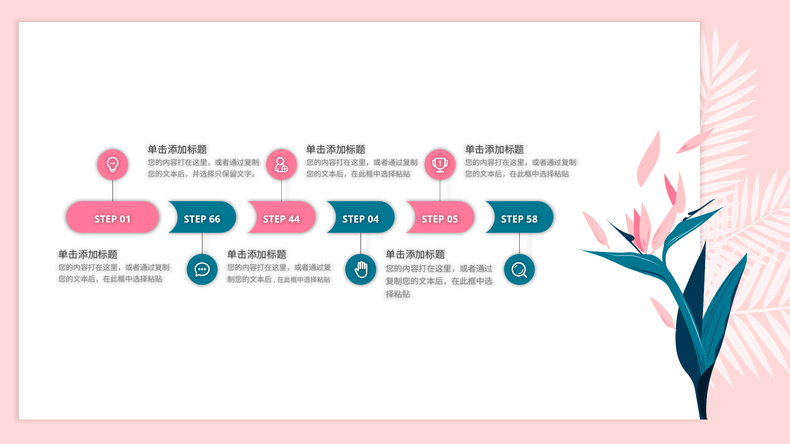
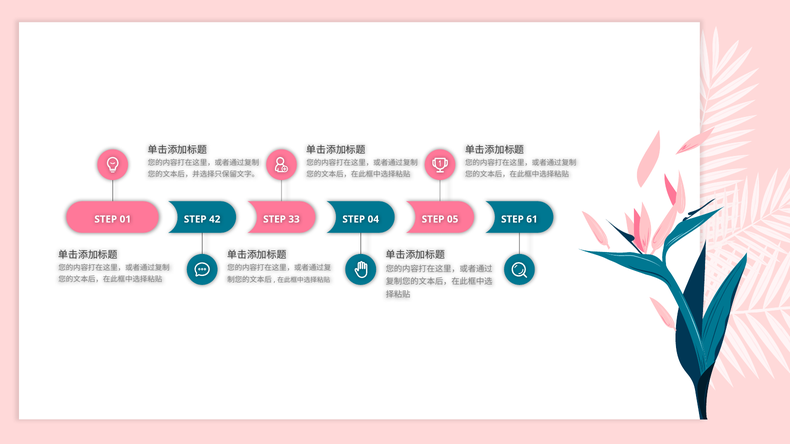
66: 66 -> 42
44: 44 -> 33
58: 58 -> 61
